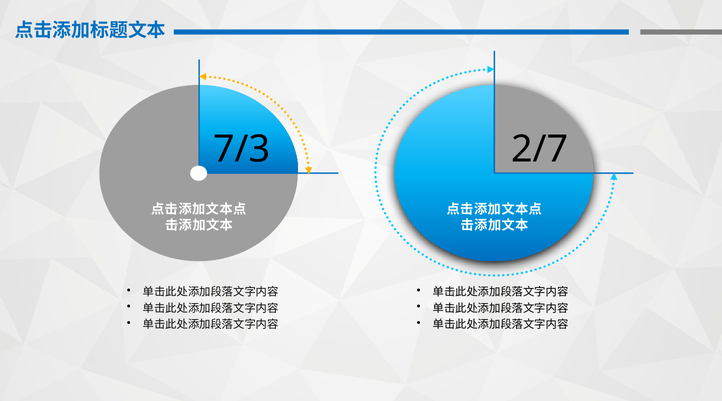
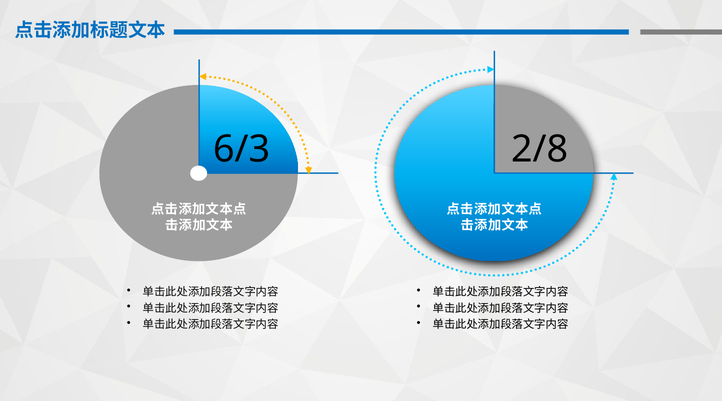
7/3: 7/3 -> 6/3
2/7: 2/7 -> 2/8
